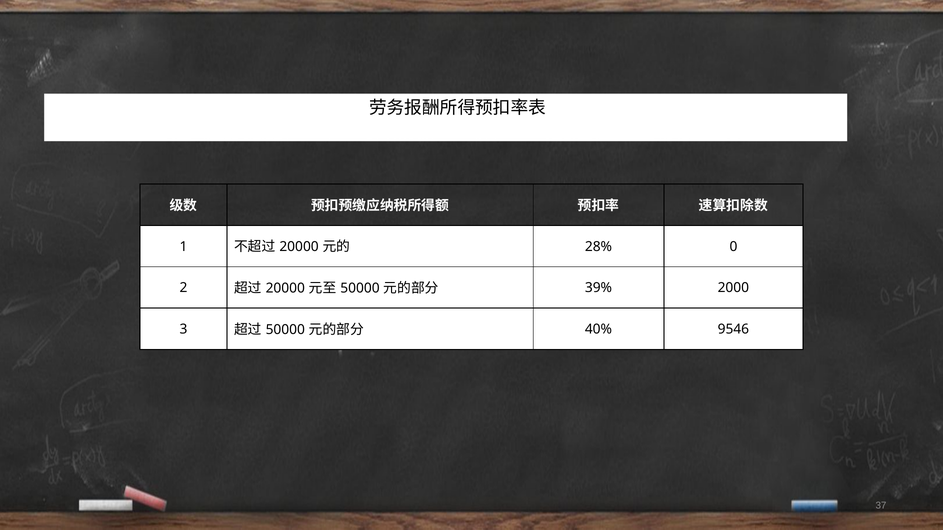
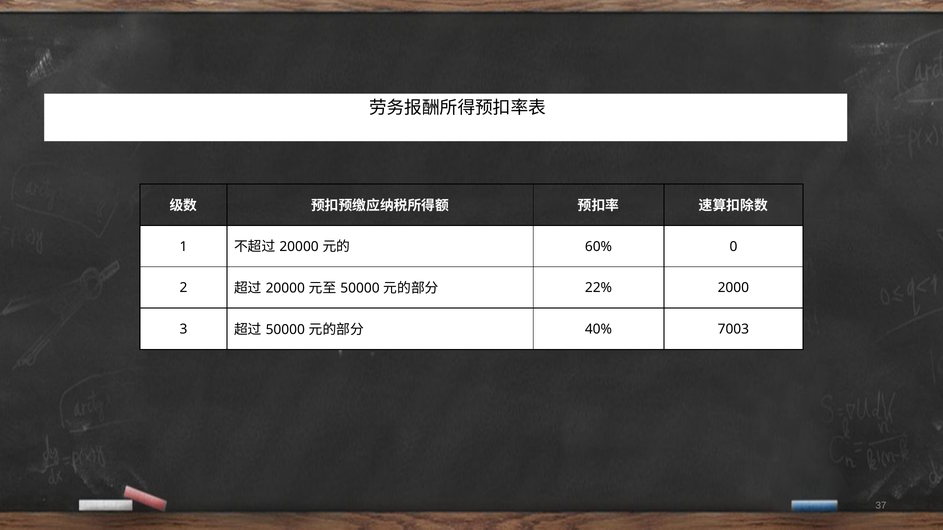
28%: 28% -> 60%
39%: 39% -> 22%
9546: 9546 -> 7003
